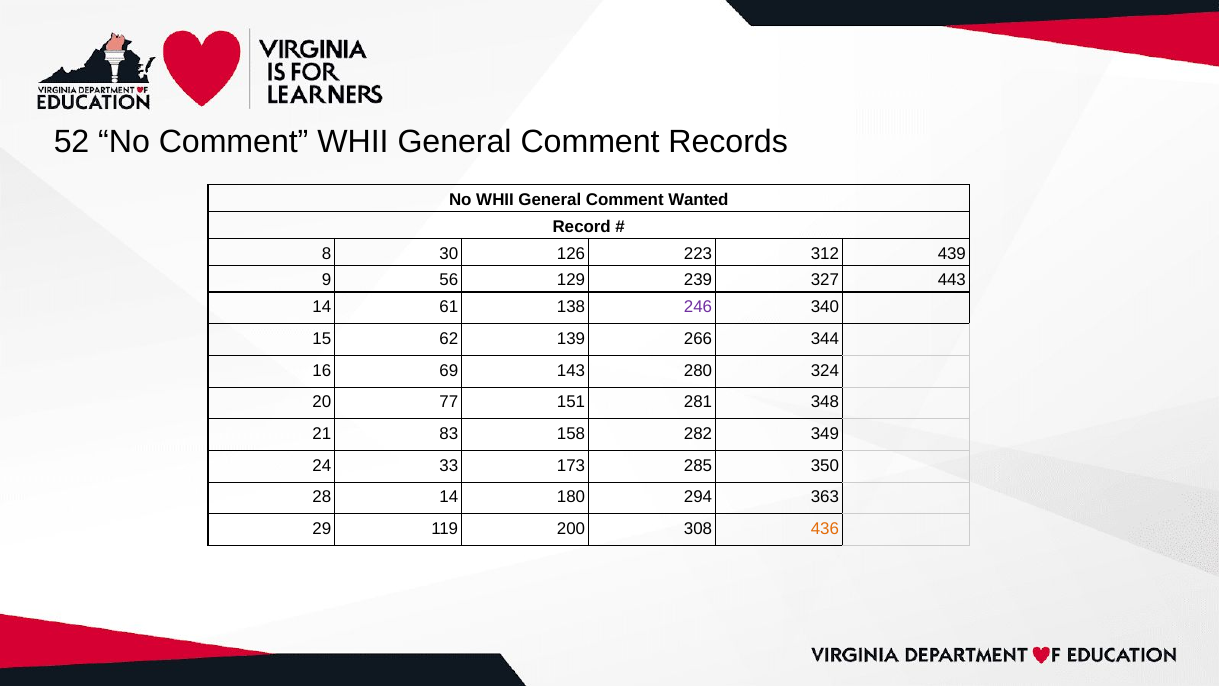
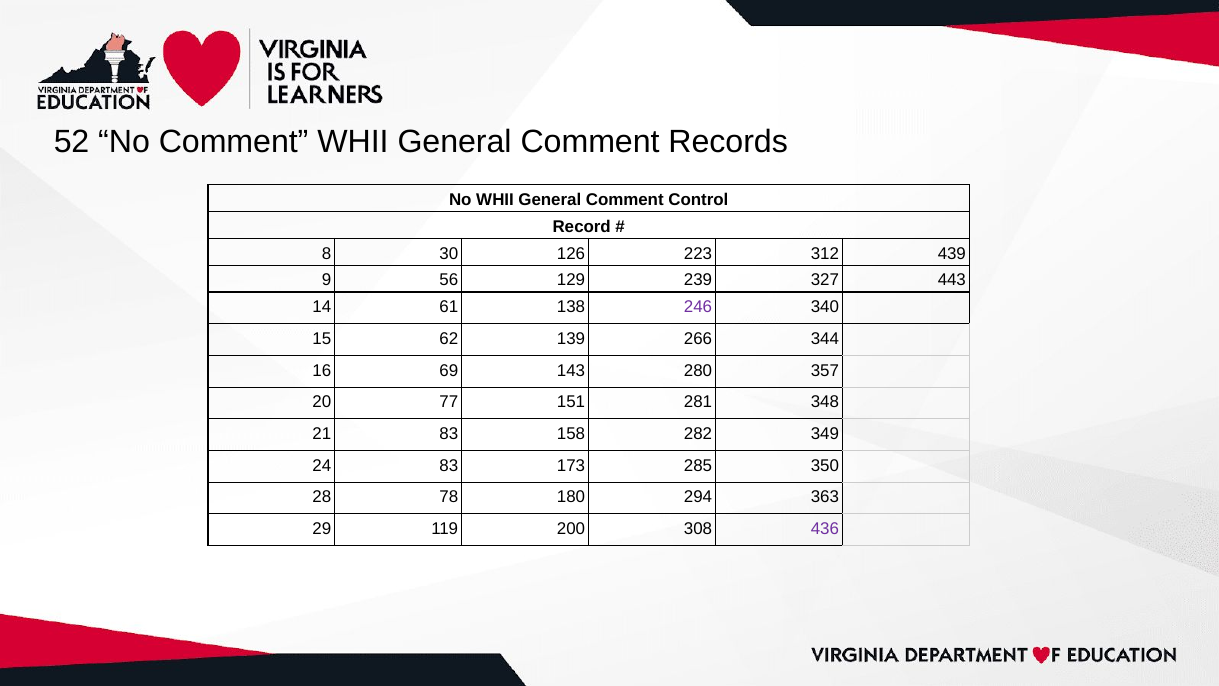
Wanted: Wanted -> Control
324: 324 -> 357
24 33: 33 -> 83
28 14: 14 -> 78
436 colour: orange -> purple
